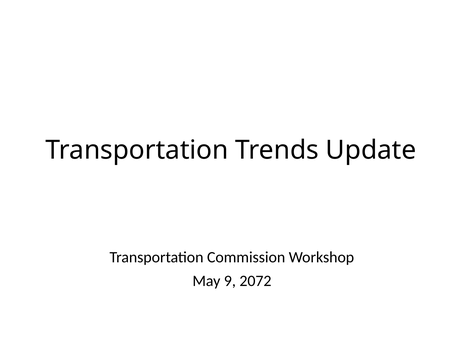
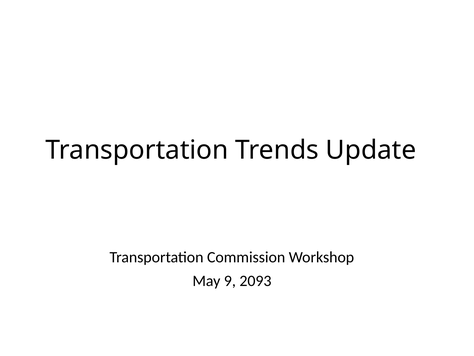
2072: 2072 -> 2093
